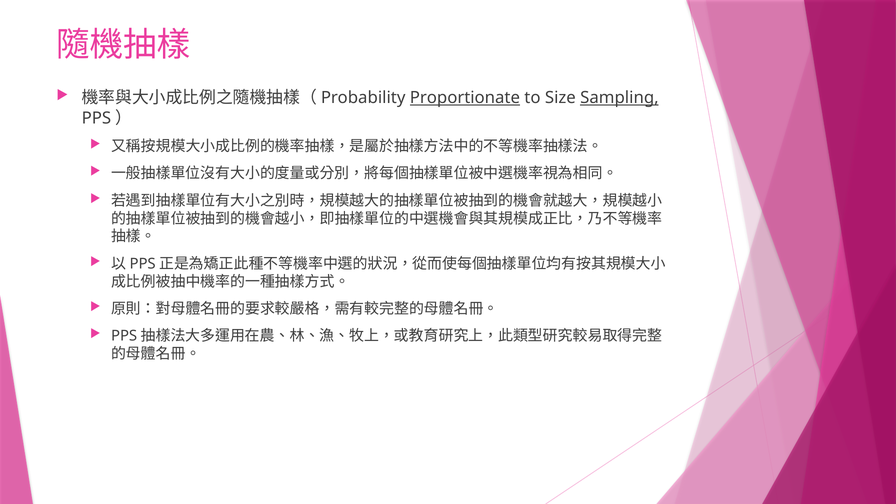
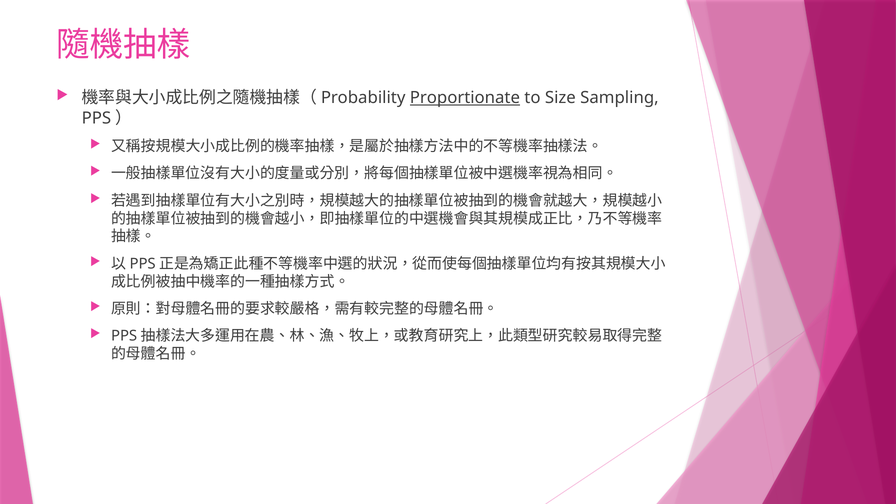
Sampling underline: present -> none
